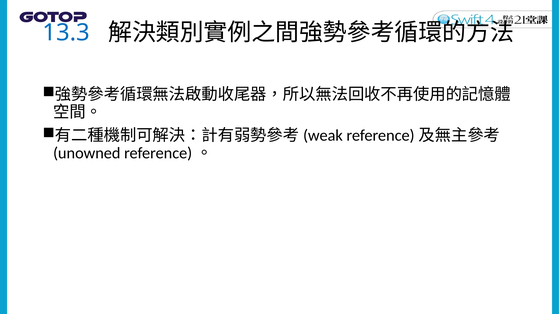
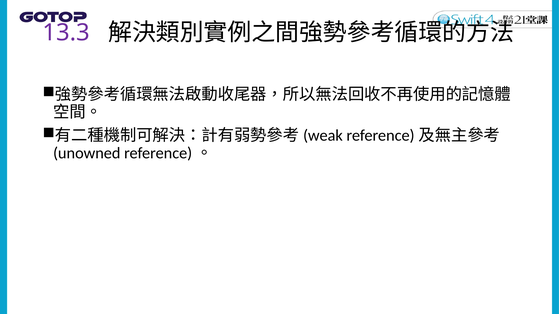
13.3 colour: blue -> purple
